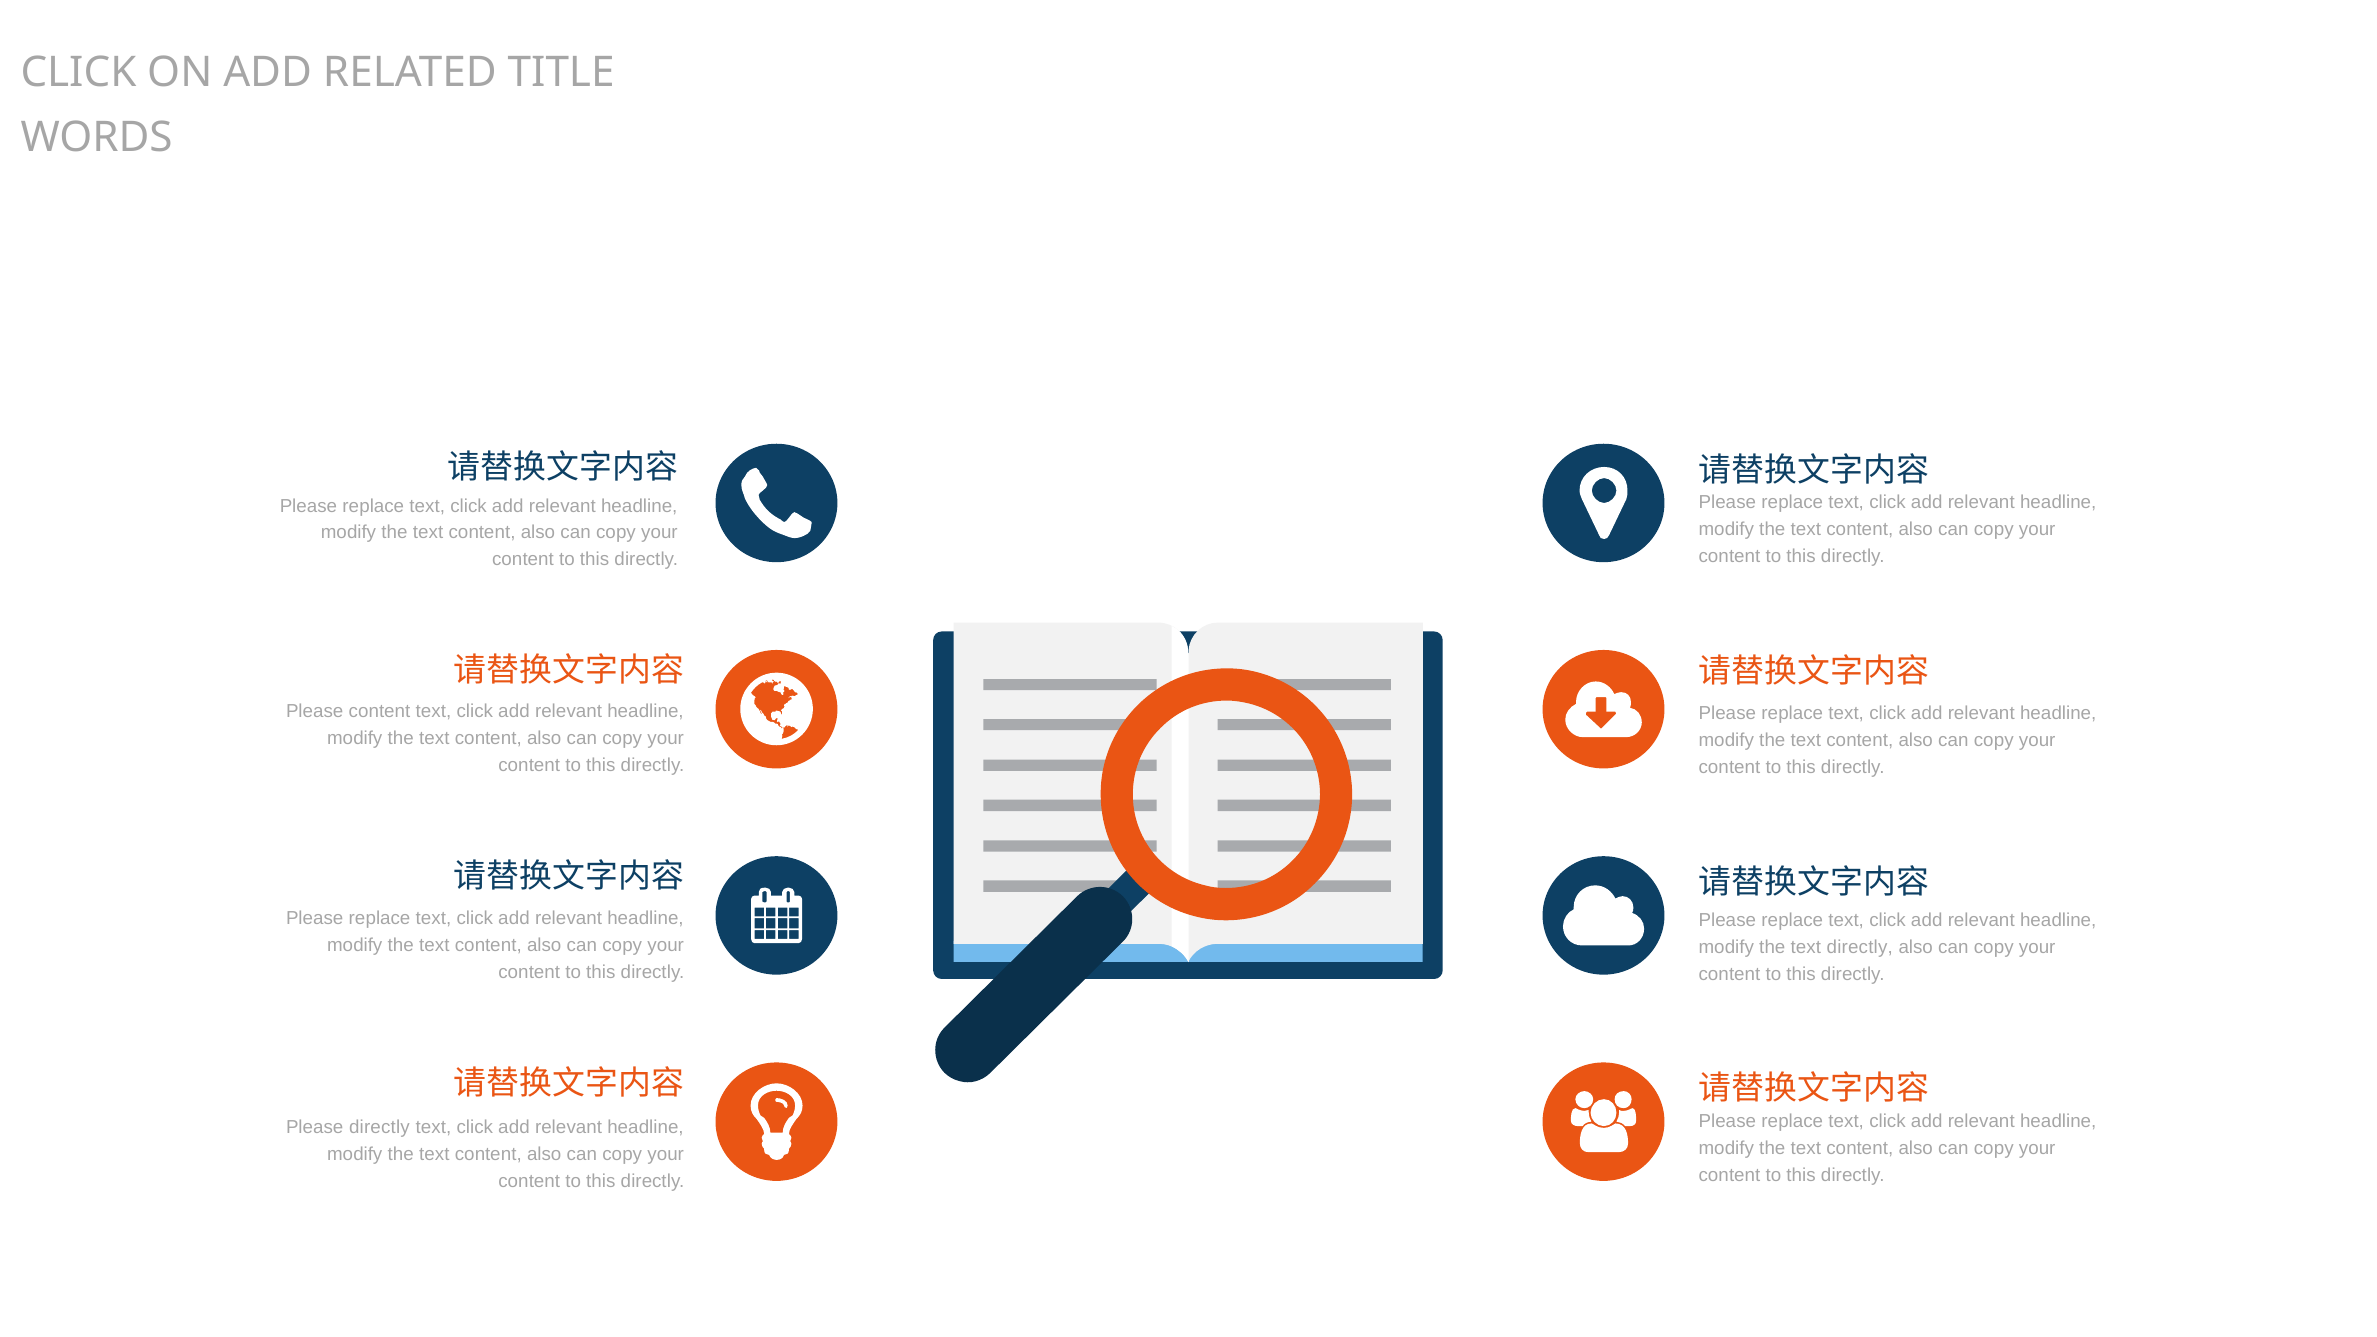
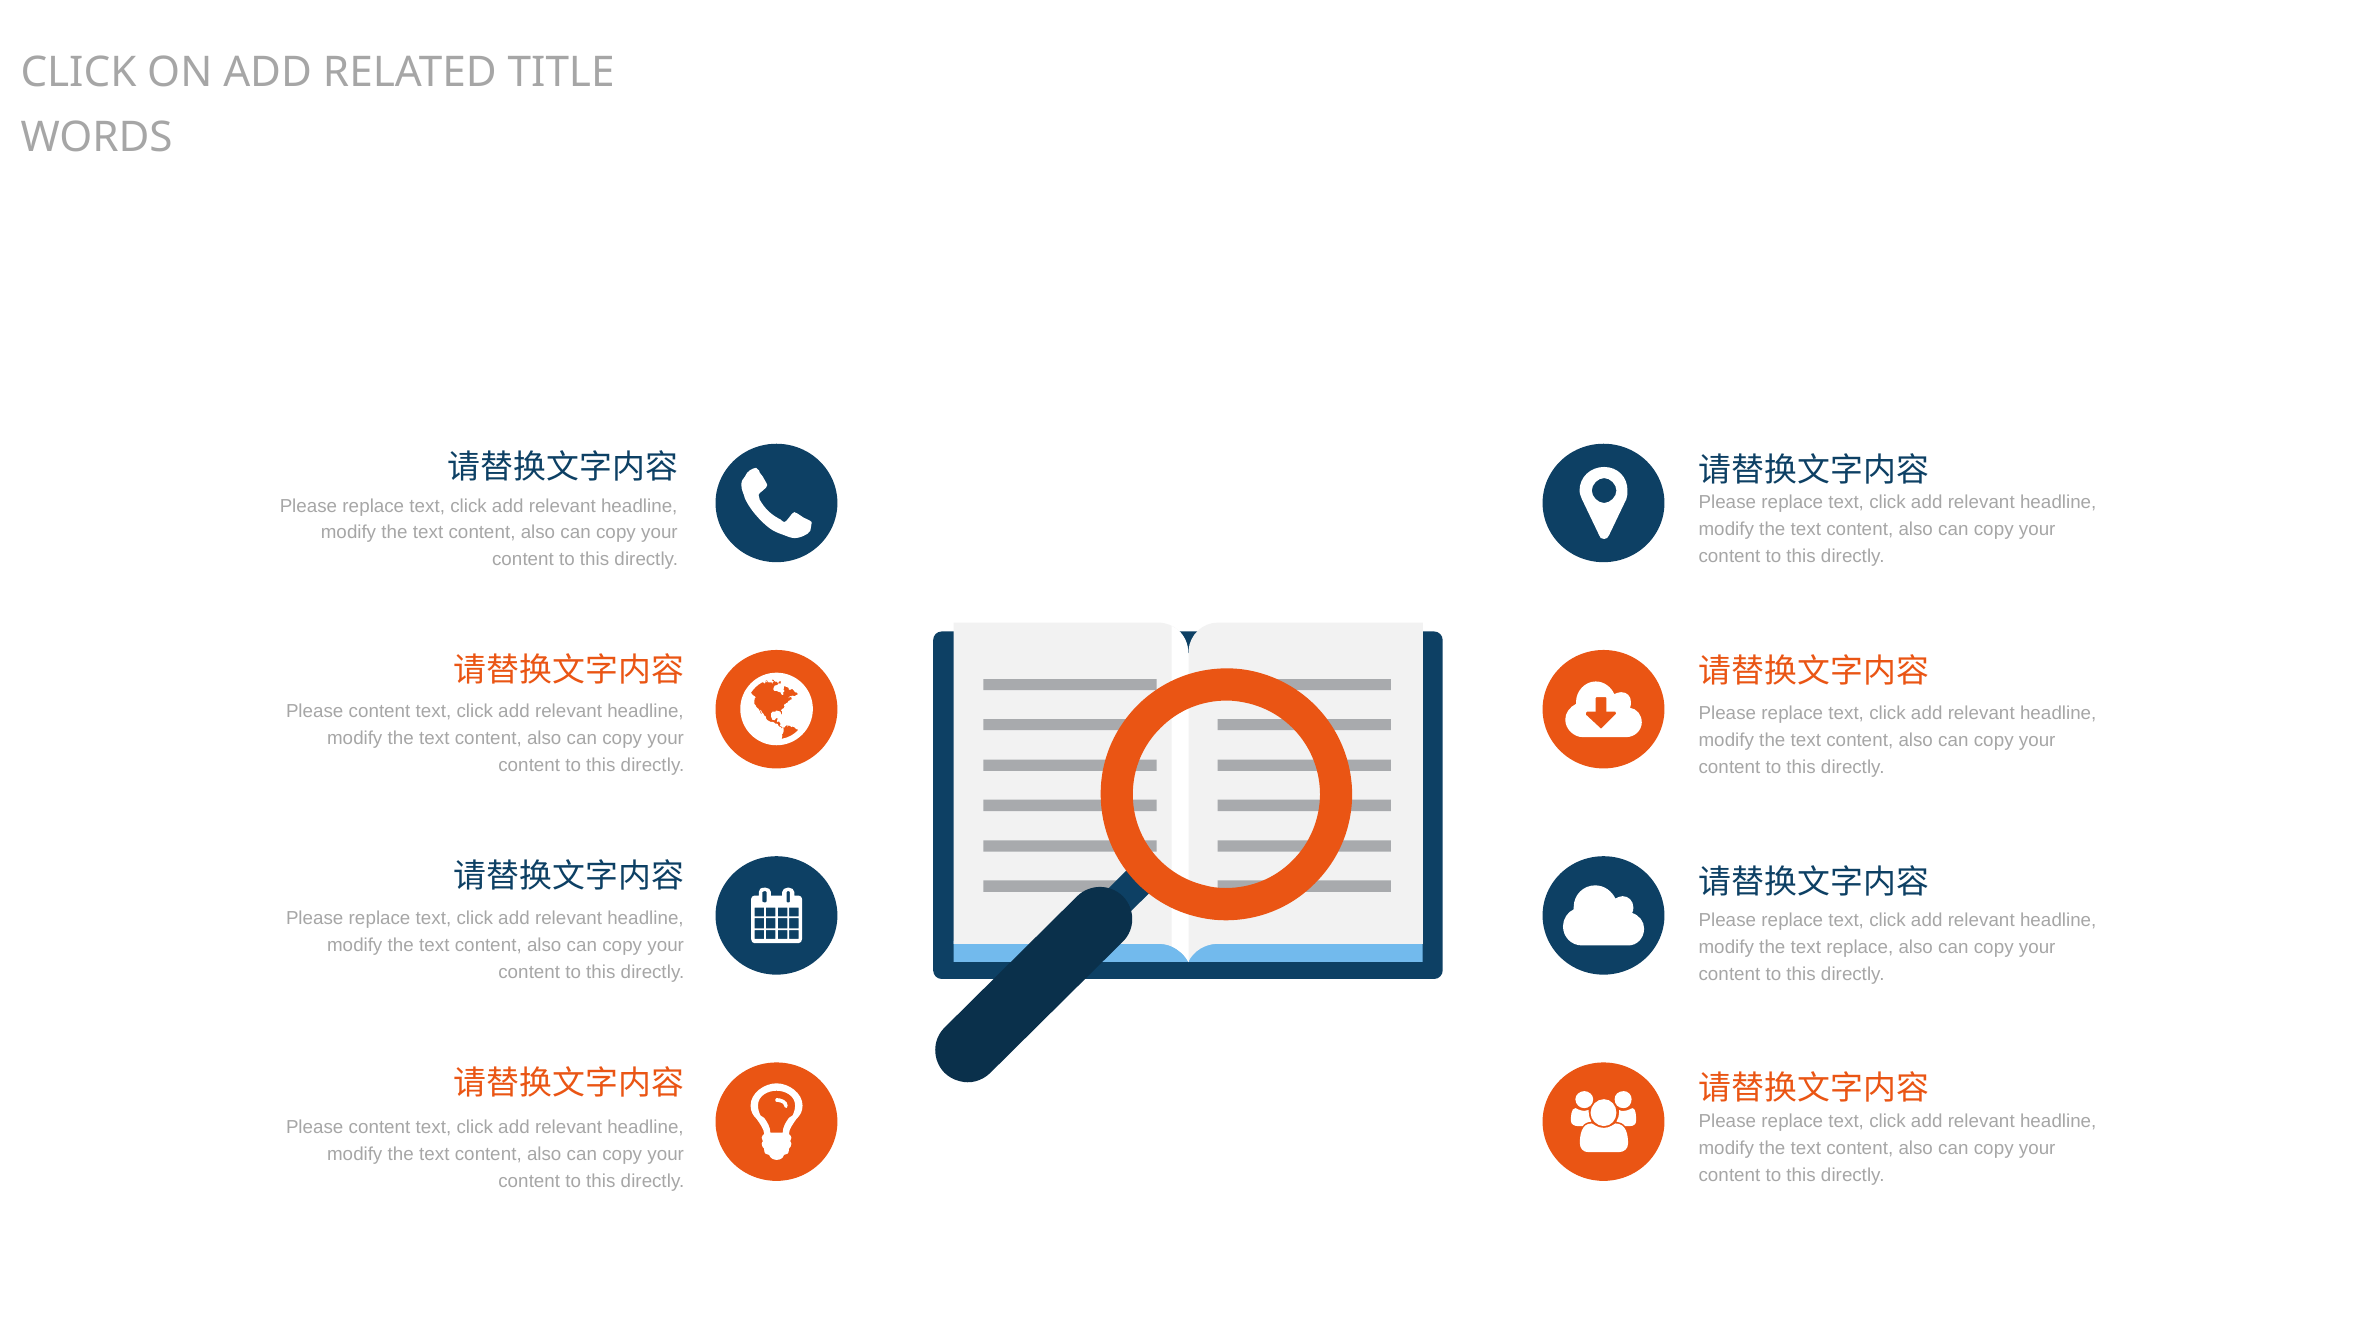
text directly: directly -> replace
directly at (379, 1127): directly -> content
